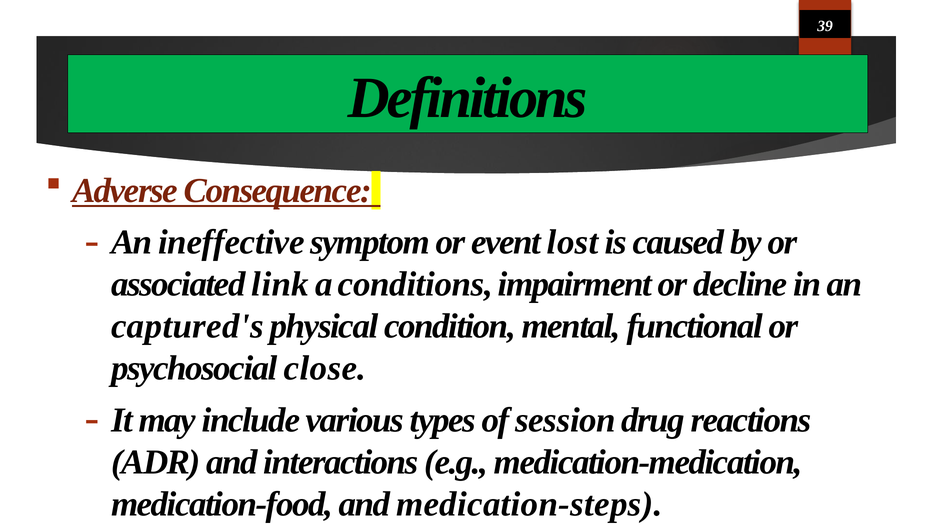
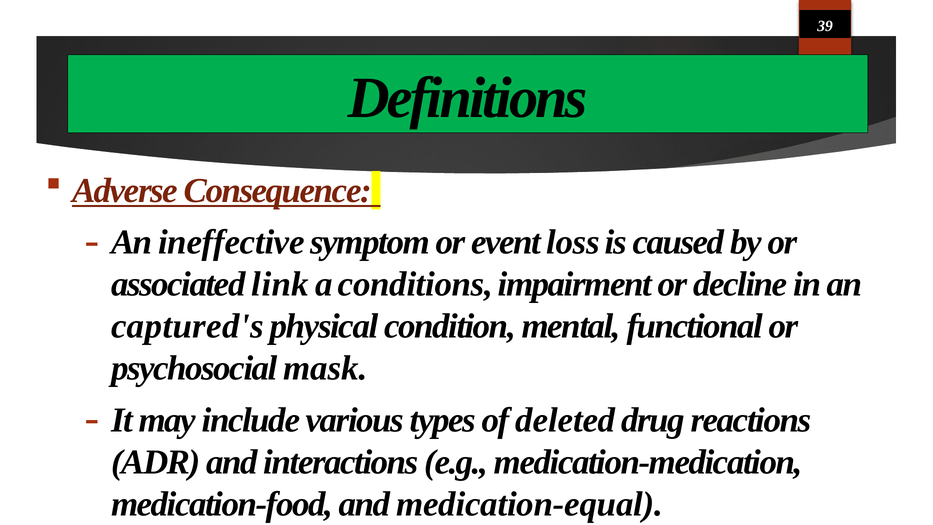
lost: lost -> loss
close: close -> mask
session: session -> deleted
medication-steps: medication-steps -> medication-equal
